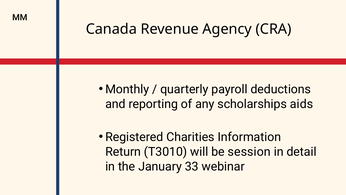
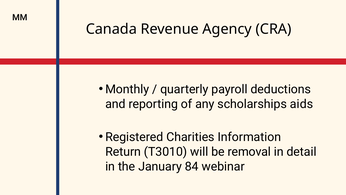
session: session -> removal
33: 33 -> 84
